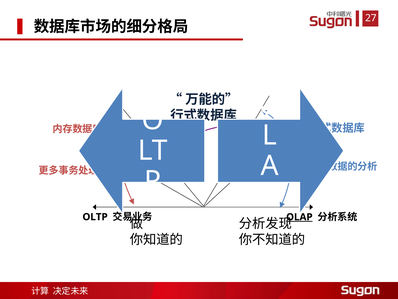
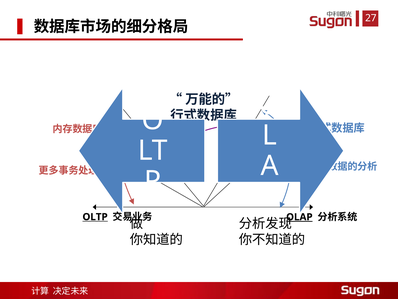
OLTP underline: none -> present
